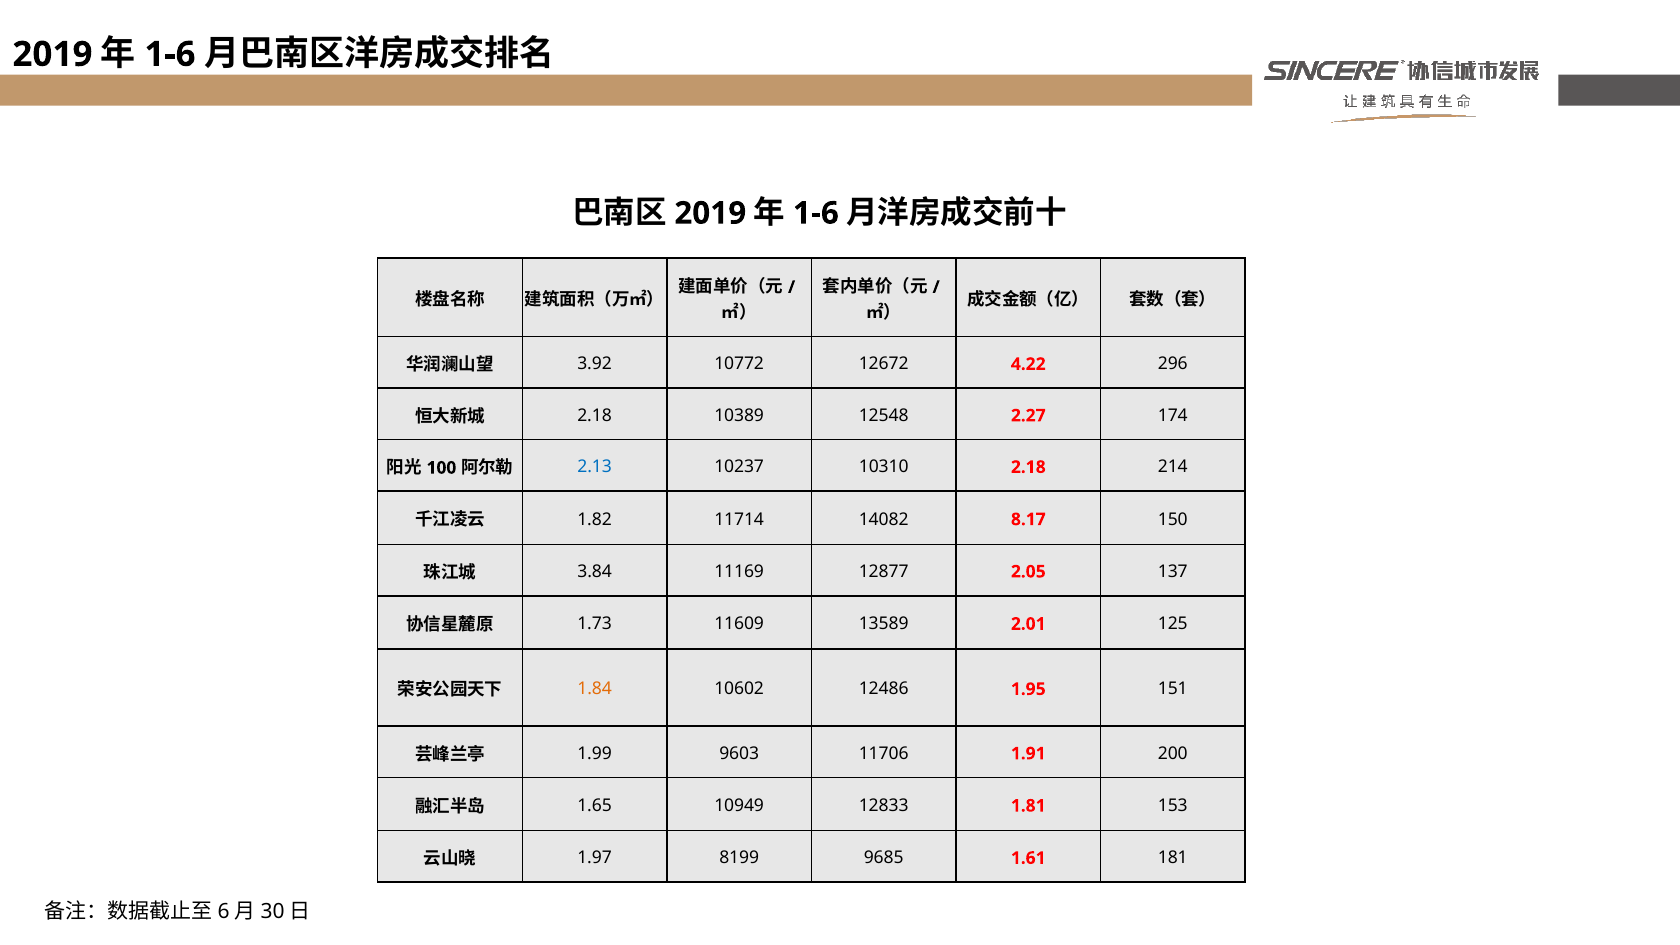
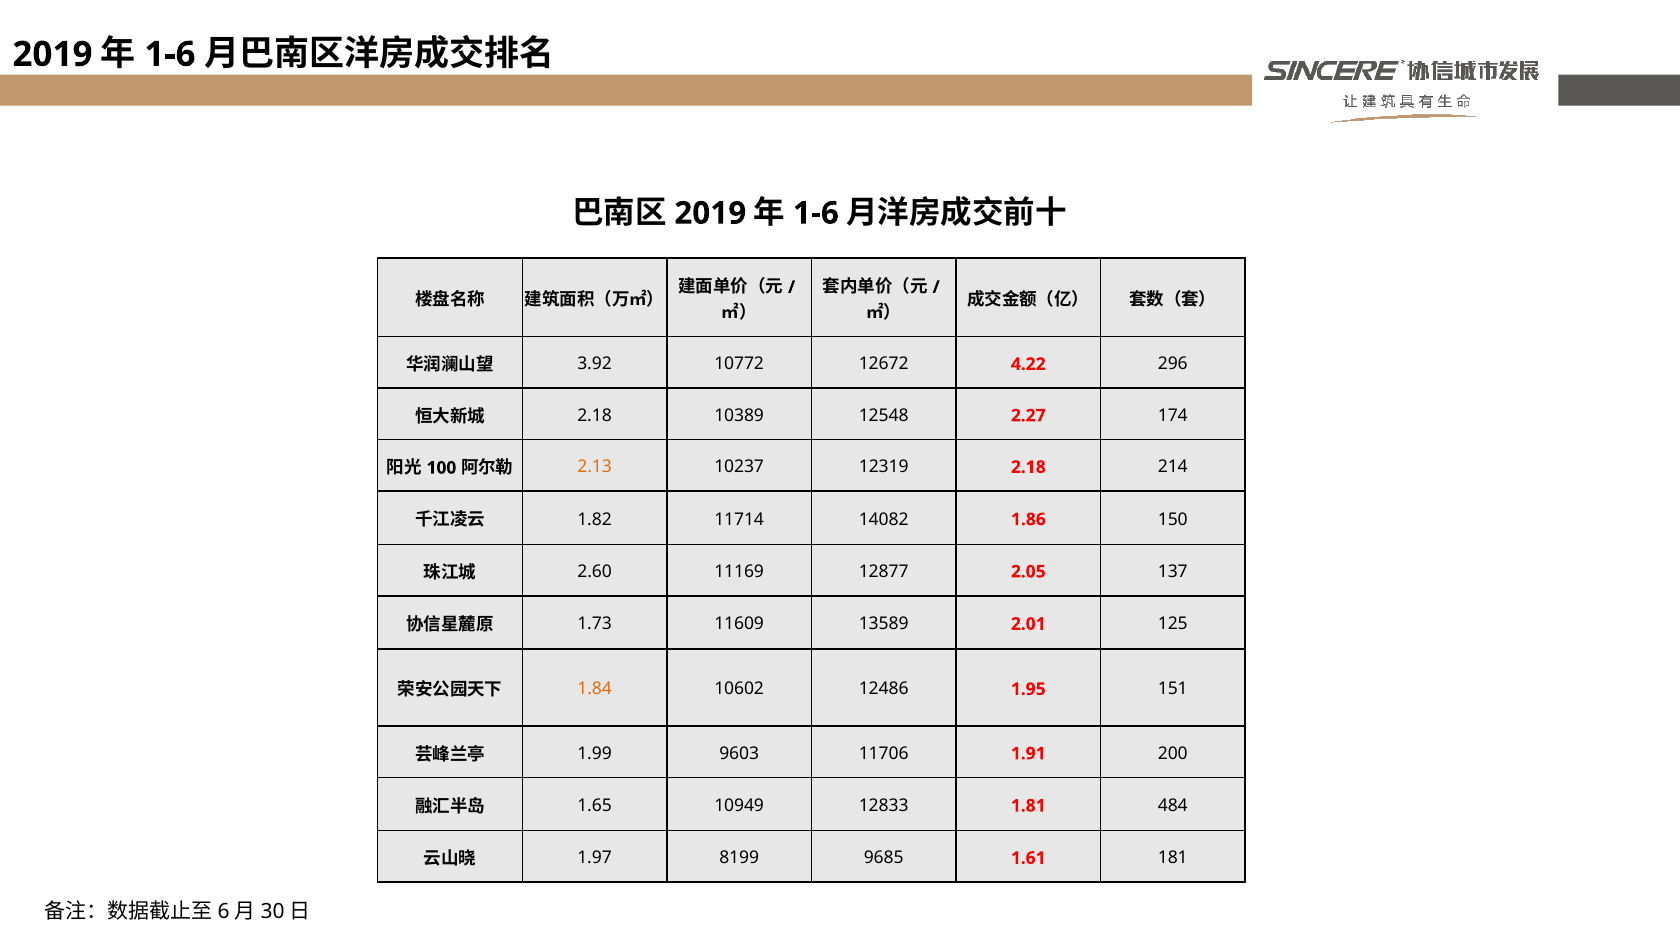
2.13 colour: blue -> orange
10310: 10310 -> 12319
8.17: 8.17 -> 1.86
3.84: 3.84 -> 2.60
153: 153 -> 484
